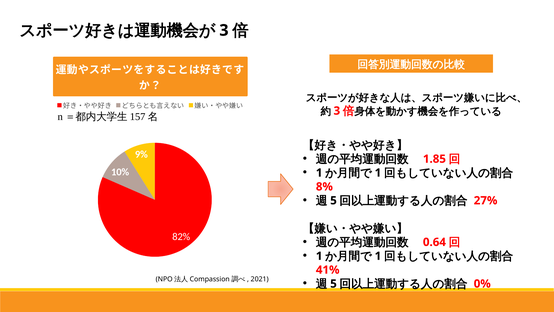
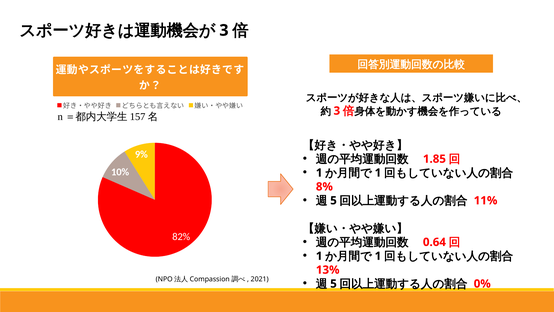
27%: 27% -> 11%
41%: 41% -> 13%
